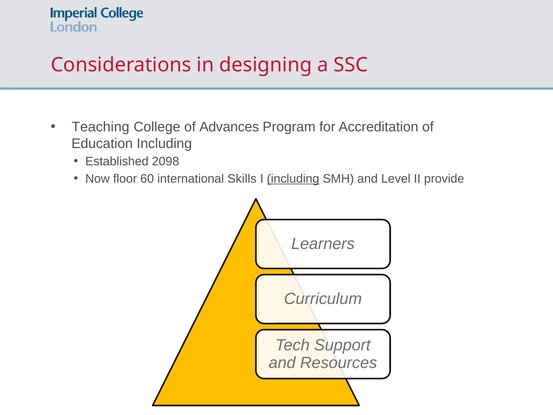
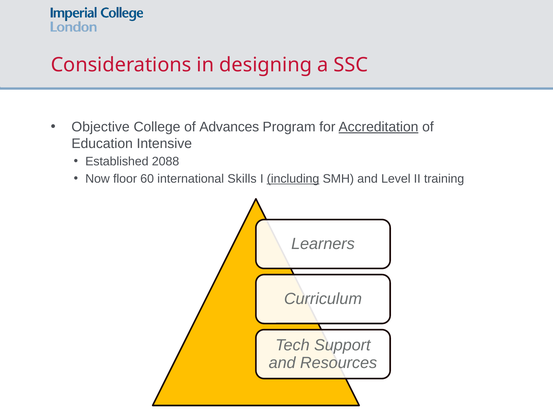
Teaching: Teaching -> Objective
Accreditation underline: none -> present
Education Including: Including -> Intensive
2098: 2098 -> 2088
provide: provide -> training
